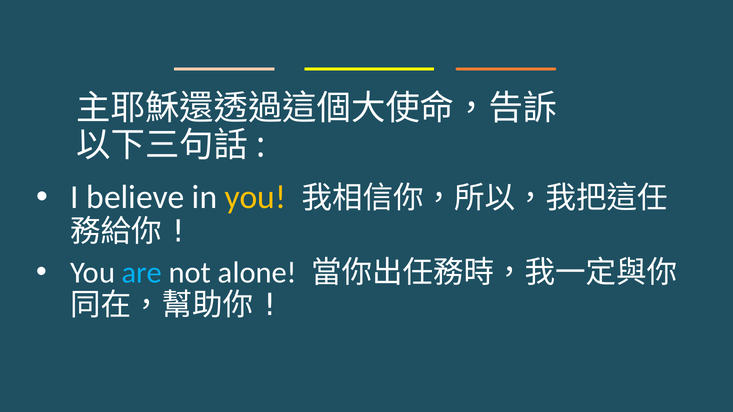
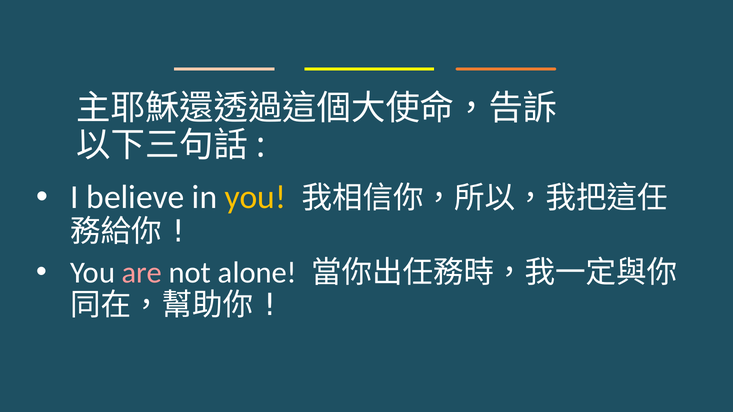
are colour: light blue -> pink
